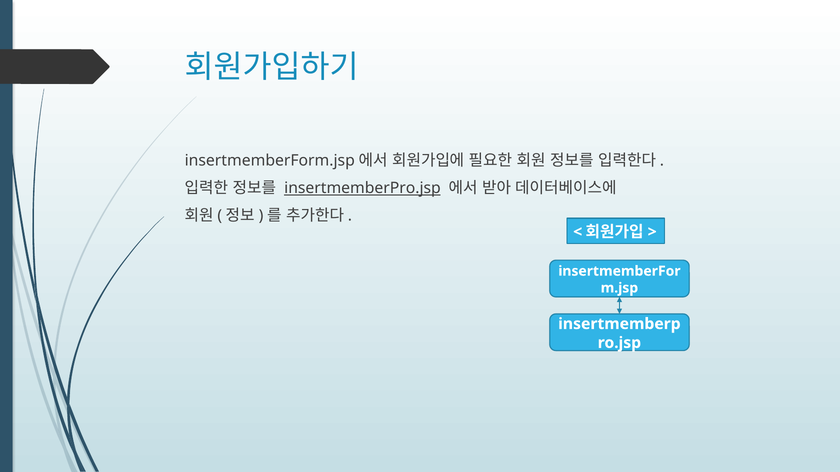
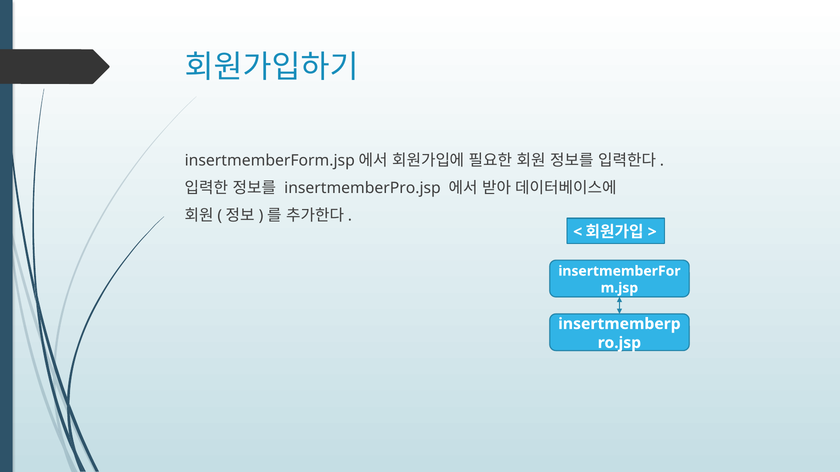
insertmemberPro.jsp underline: present -> none
